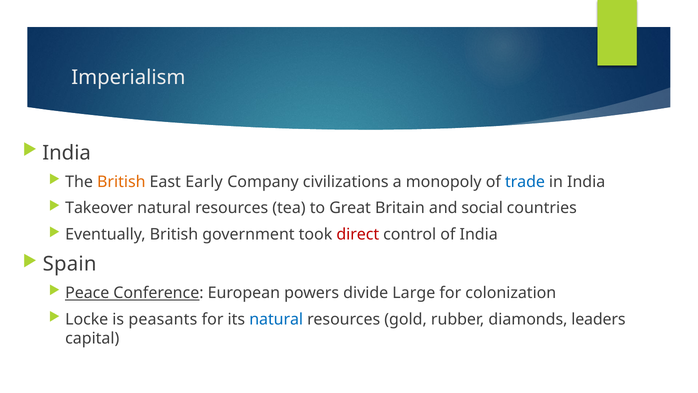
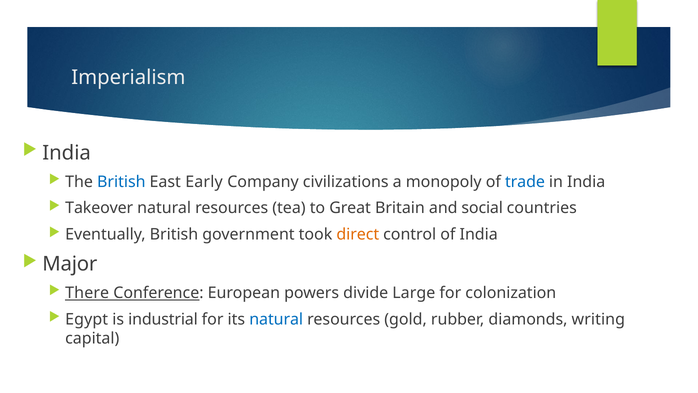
British at (121, 182) colour: orange -> blue
direct colour: red -> orange
Spain: Spain -> Major
Peace: Peace -> There
Locke: Locke -> Egypt
peasants: peasants -> industrial
leaders: leaders -> writing
